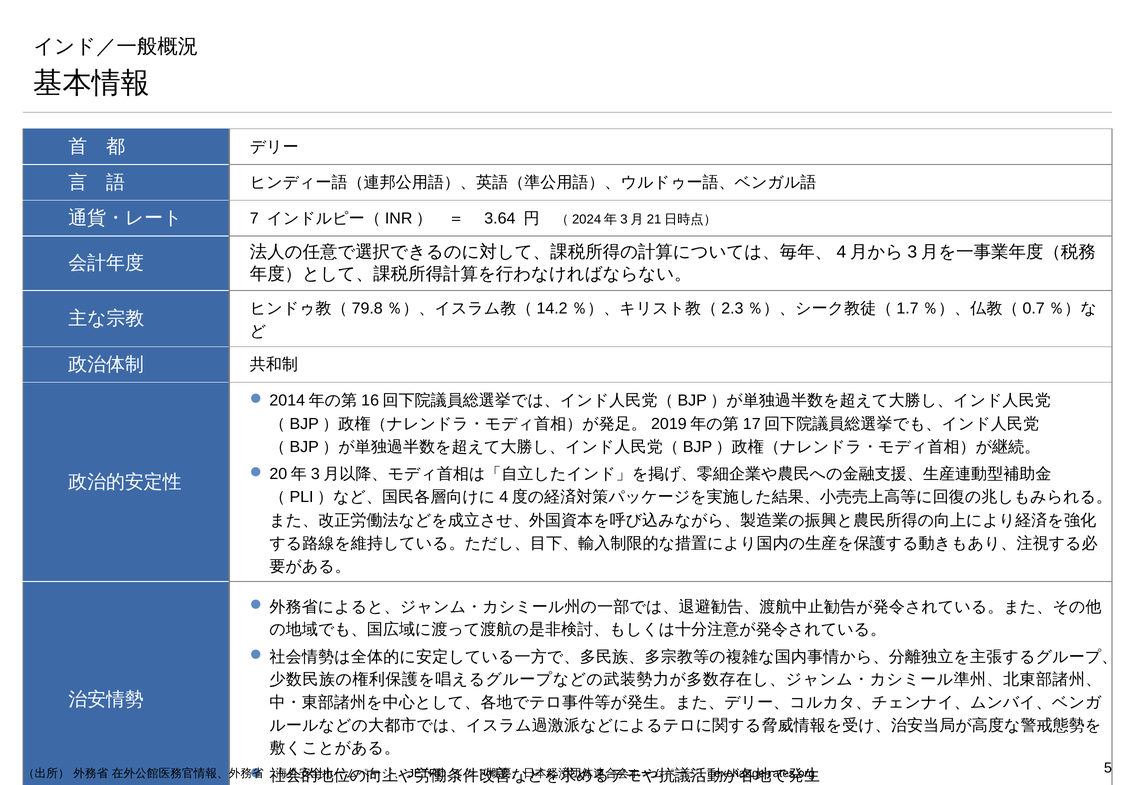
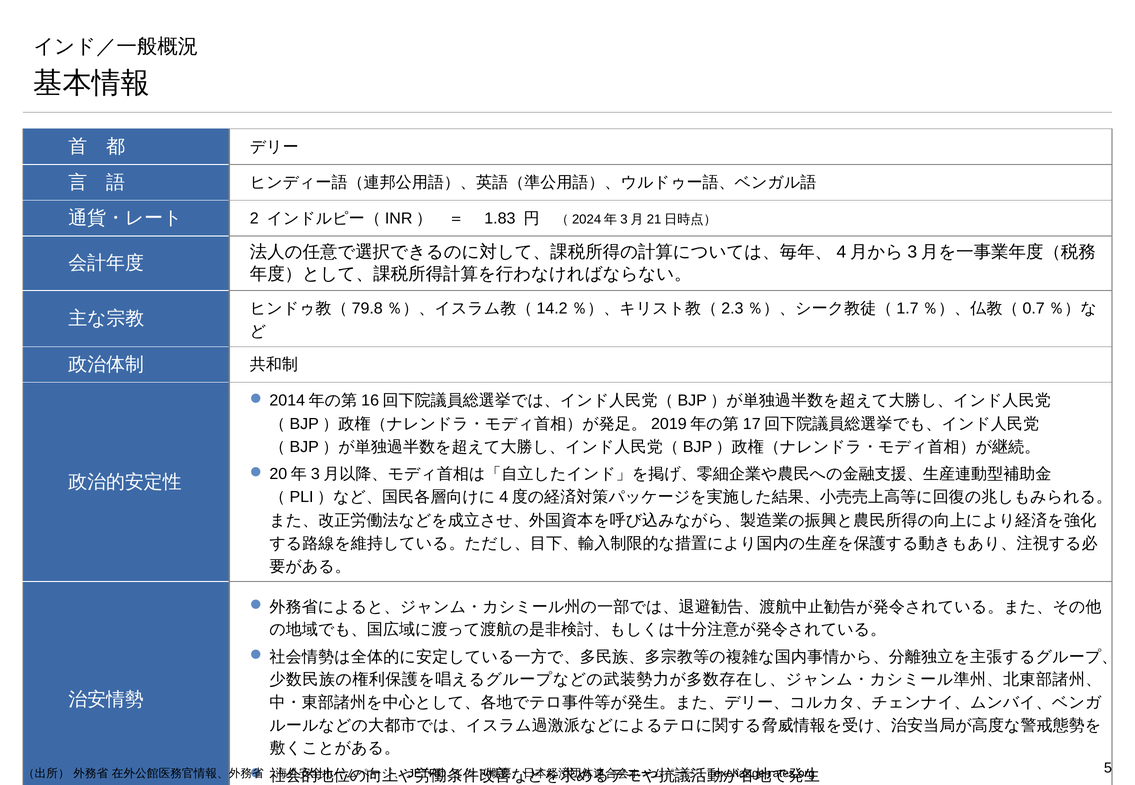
7: 7 -> 2
3.64: 3.64 -> 1.83
